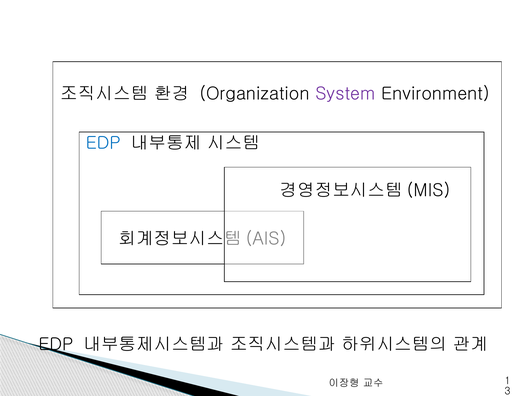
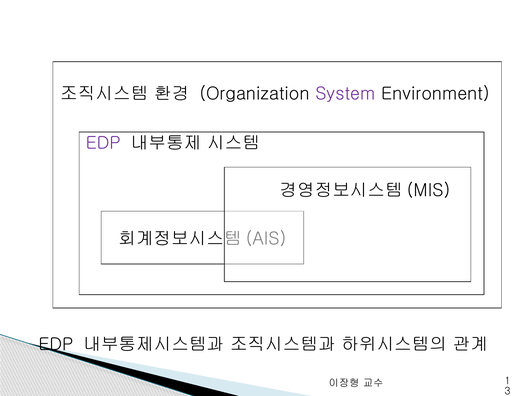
EDP at (103, 143) colour: blue -> purple
